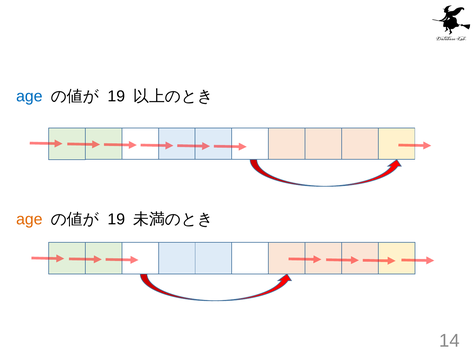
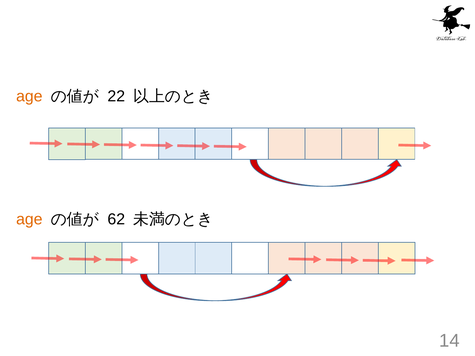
age at (29, 96) colour: blue -> orange
19 at (116, 96): 19 -> 22
19 at (116, 219): 19 -> 62
